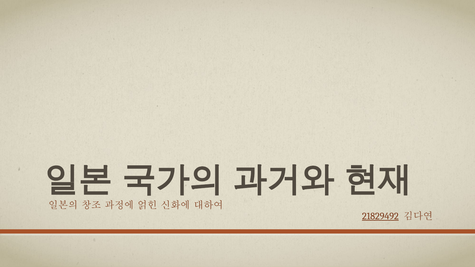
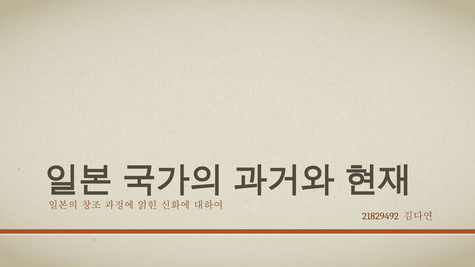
21829492 underline: present -> none
